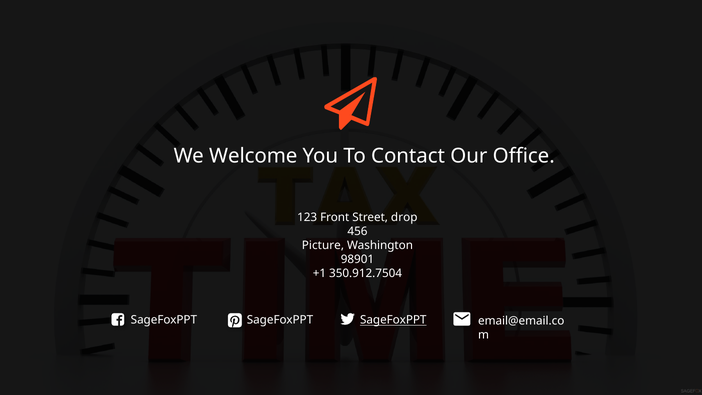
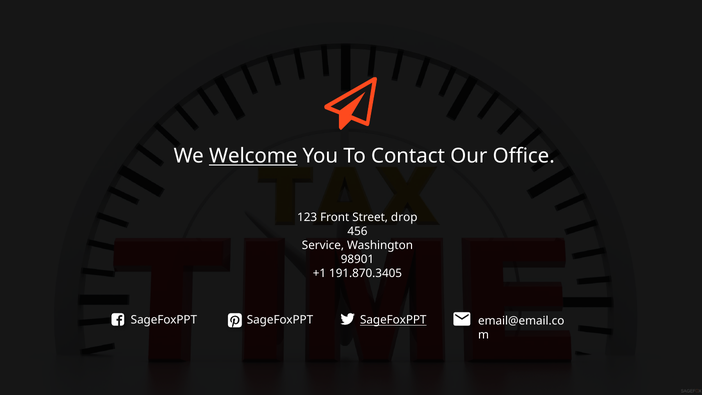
Welcome underline: none -> present
Picture: Picture -> Service
350.912.7504: 350.912.7504 -> 191.870.3405
